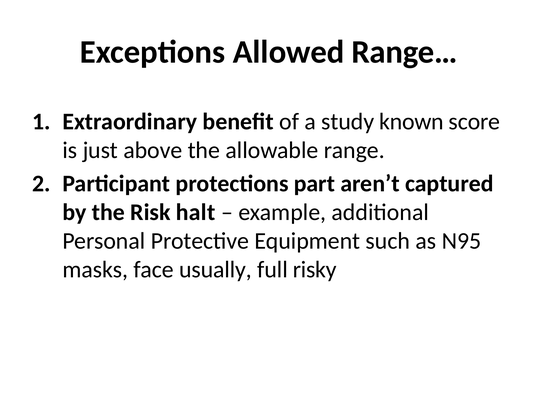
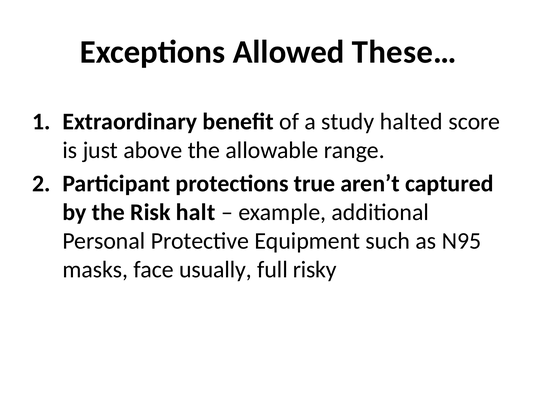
Range…: Range… -> These…
known: known -> halted
part: part -> true
